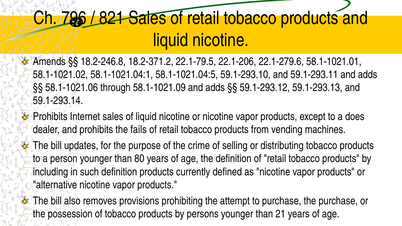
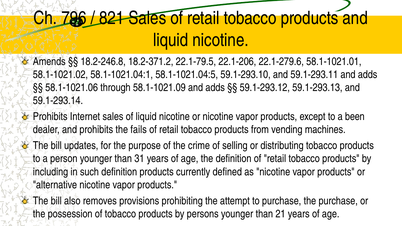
does: does -> been
80: 80 -> 31
